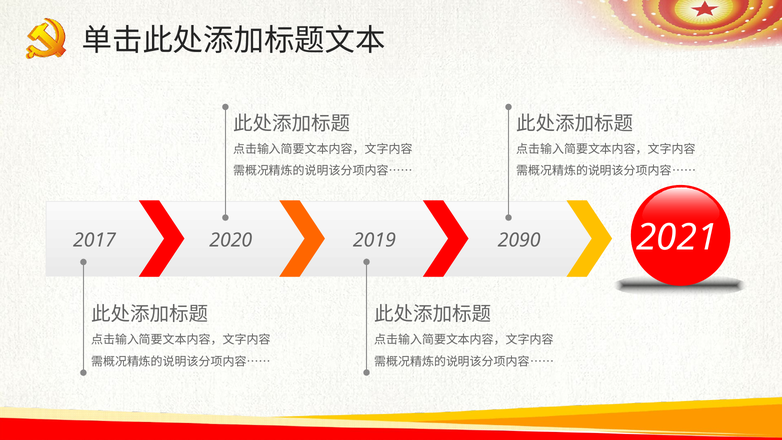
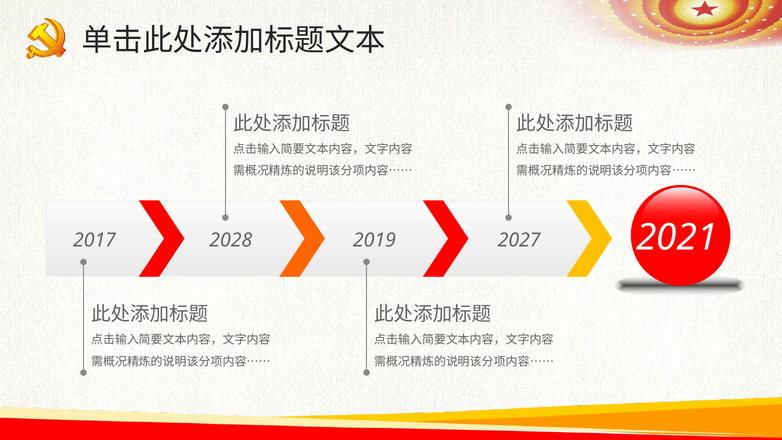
2020: 2020 -> 2028
2090: 2090 -> 2027
